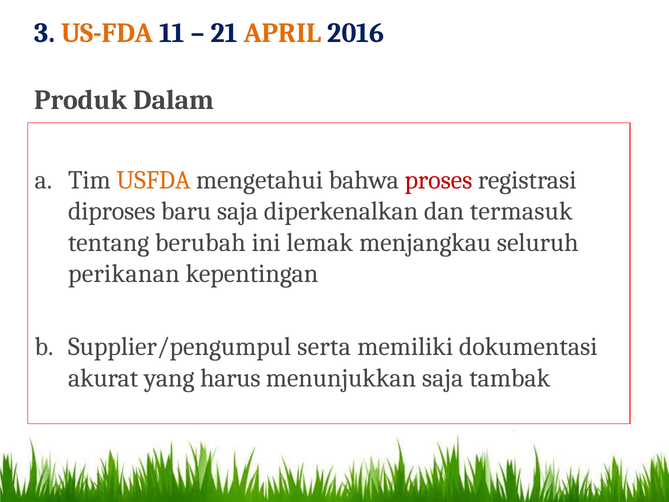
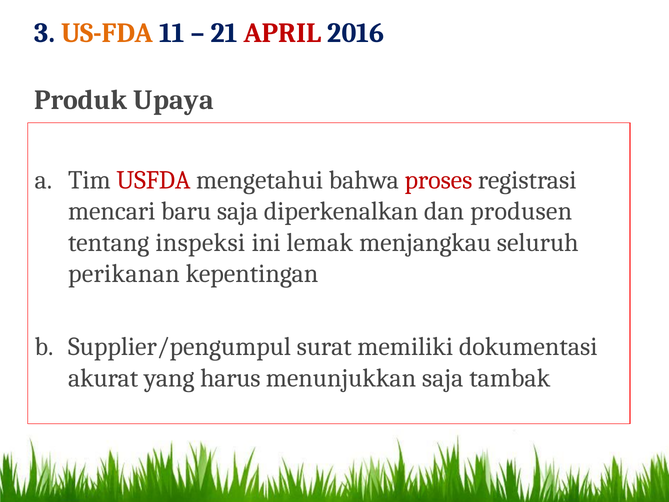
APRIL colour: orange -> red
Dalam: Dalam -> Upaya
USFDA colour: orange -> red
diproses: diproses -> mencari
termasuk: termasuk -> produsen
berubah: berubah -> inspeksi
serta: serta -> surat
